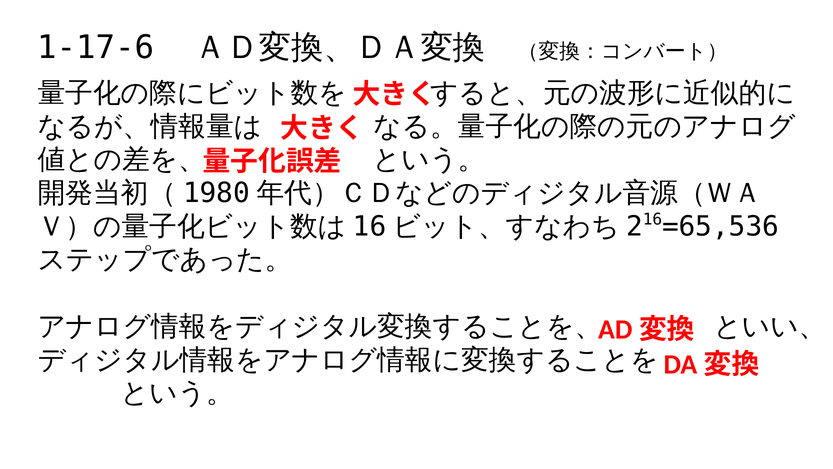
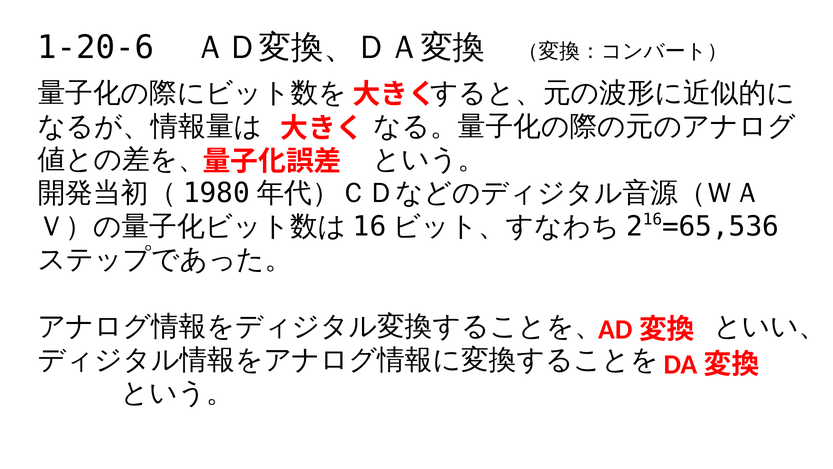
1-17-6: 1-17-6 -> 1-20-6
